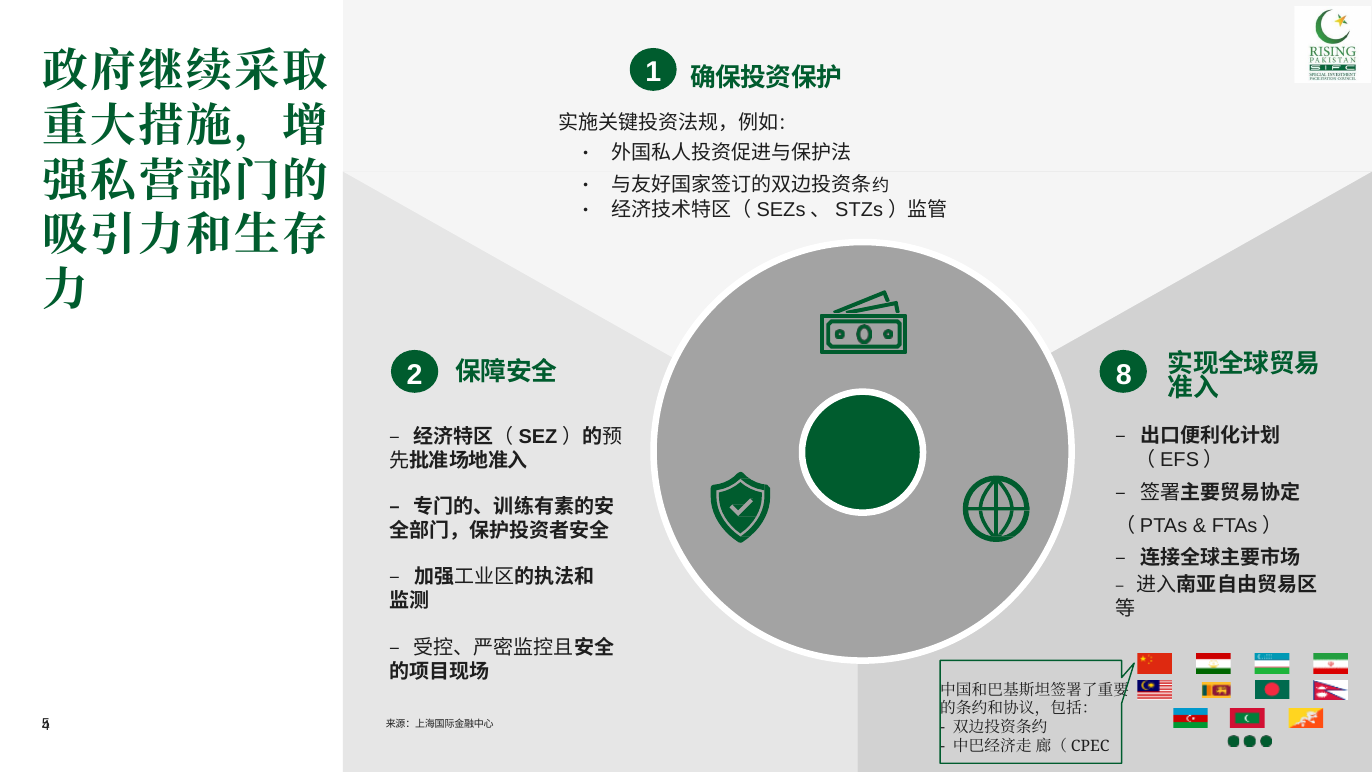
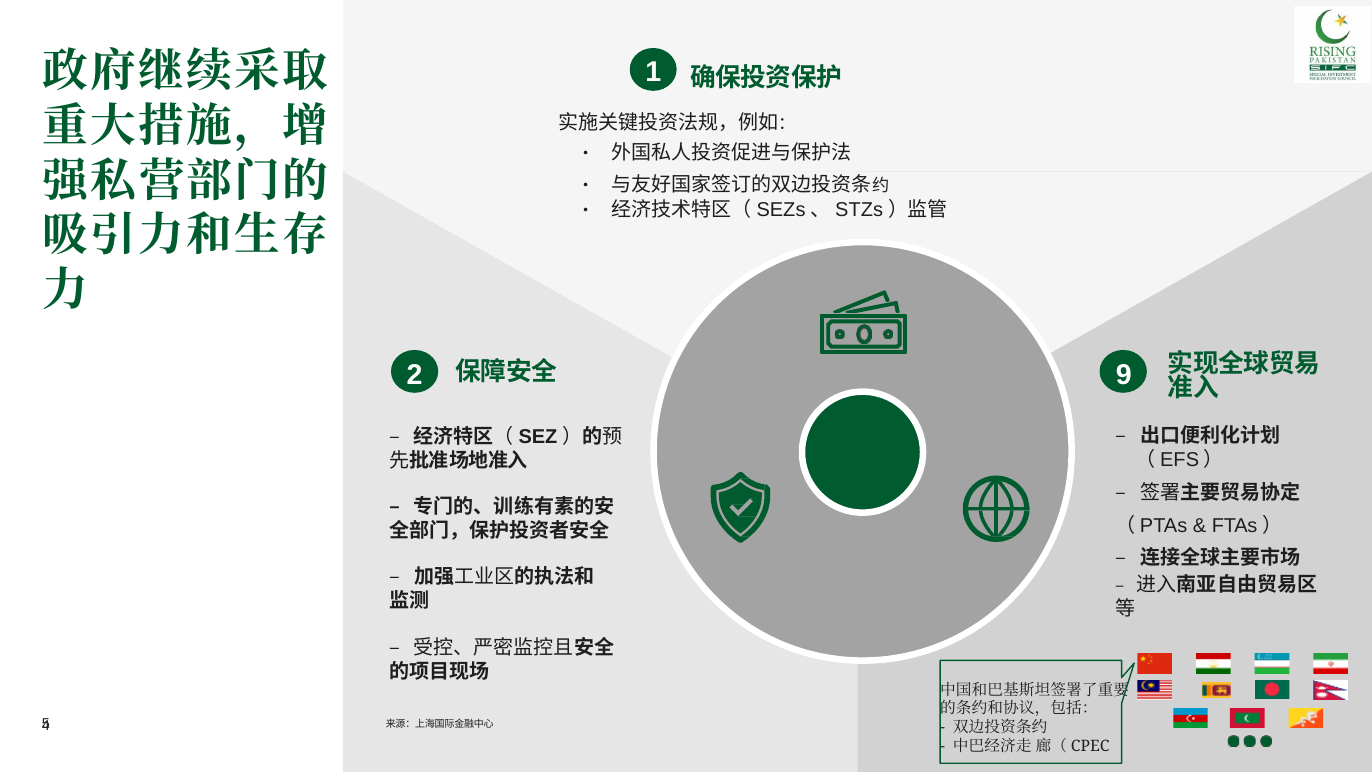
8: 8 -> 9
